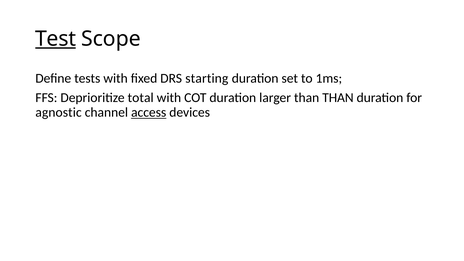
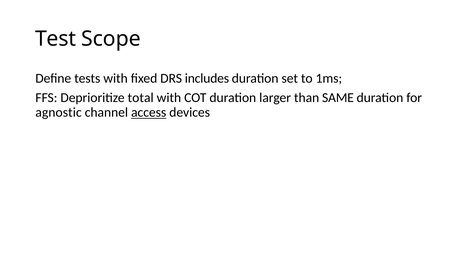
Test underline: present -> none
starting: starting -> includes
than THAN: THAN -> SAME
